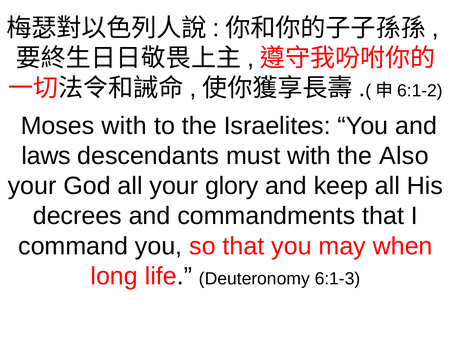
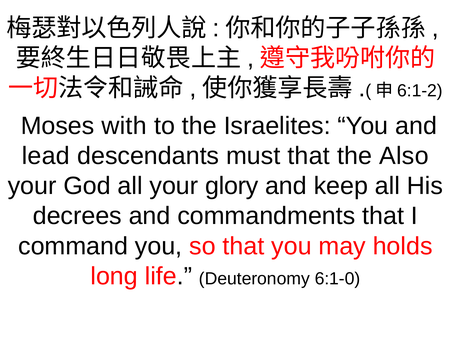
laws: laws -> lead
must with: with -> that
when: when -> holds
6:1-3: 6:1-3 -> 6:1-0
